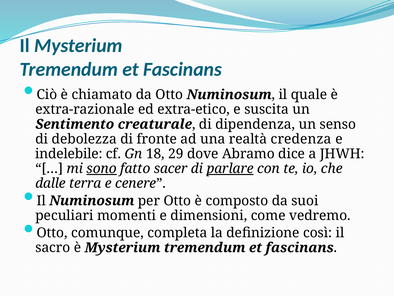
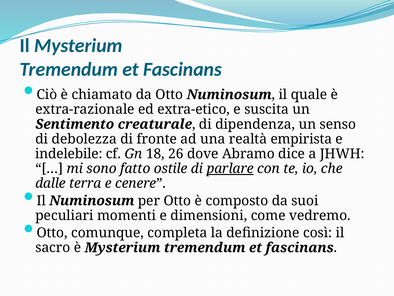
credenza: credenza -> empirista
29: 29 -> 26
sono underline: present -> none
sacer: sacer -> ostile
